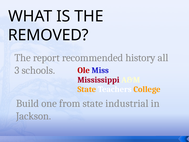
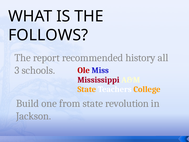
REMOVED: REMOVED -> FOLLOWS
industrial: industrial -> revolution
